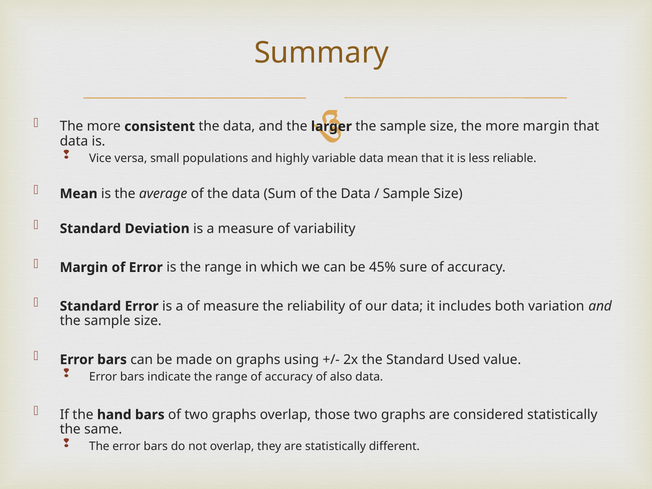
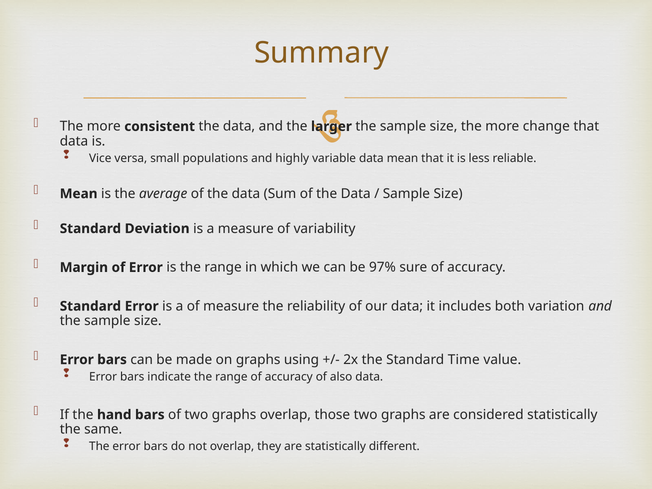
more margin: margin -> change
45%: 45% -> 97%
Used: Used -> Time
